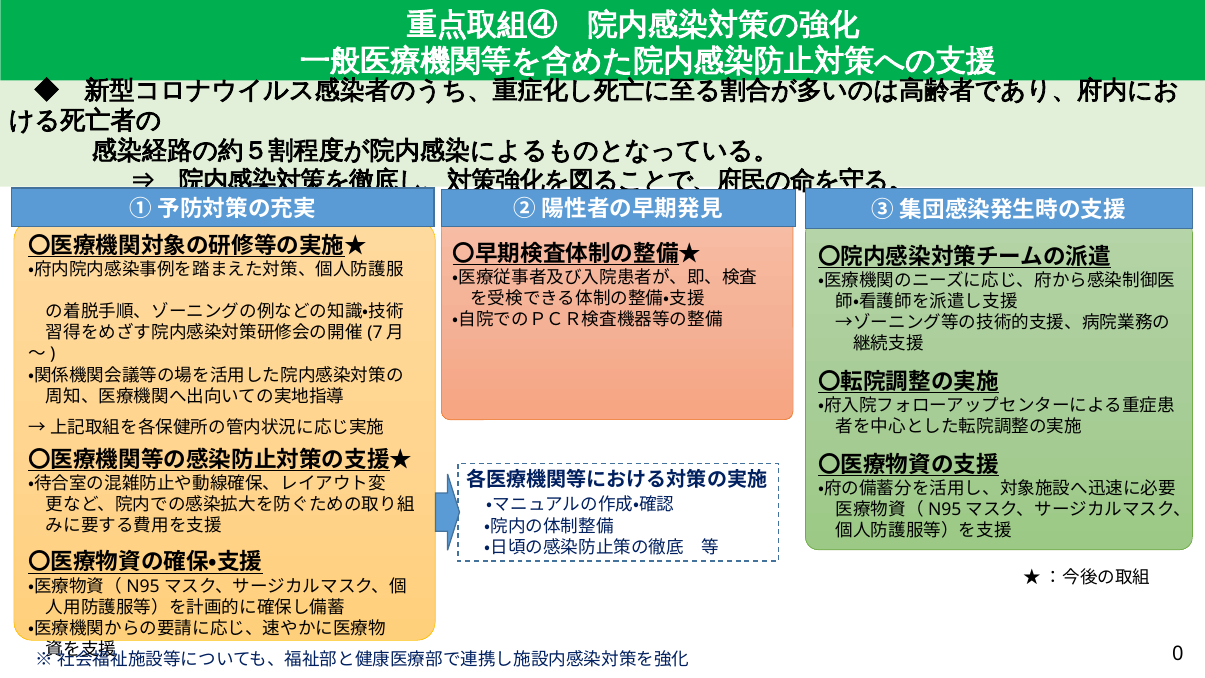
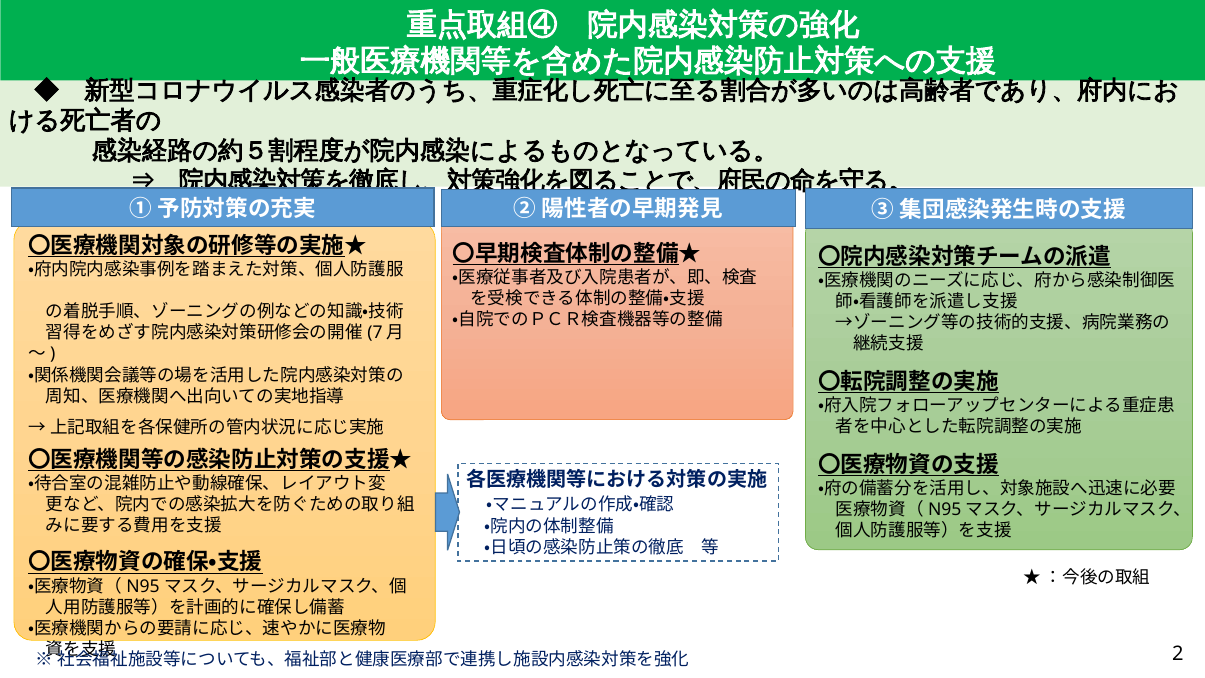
0: 0 -> 2
